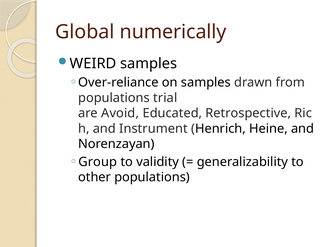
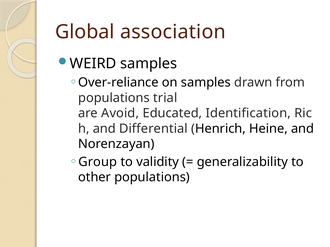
numerically: numerically -> association
Retrospective: Retrospective -> Identification
Instrument: Instrument -> Differential
